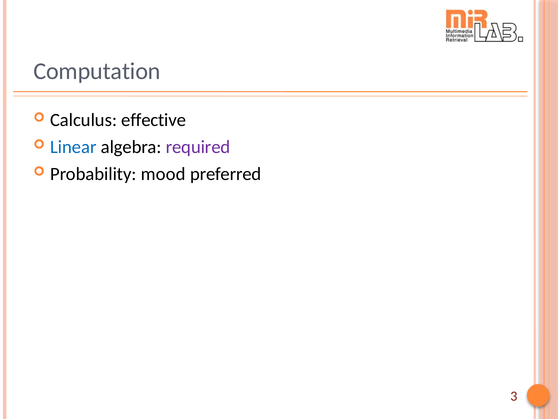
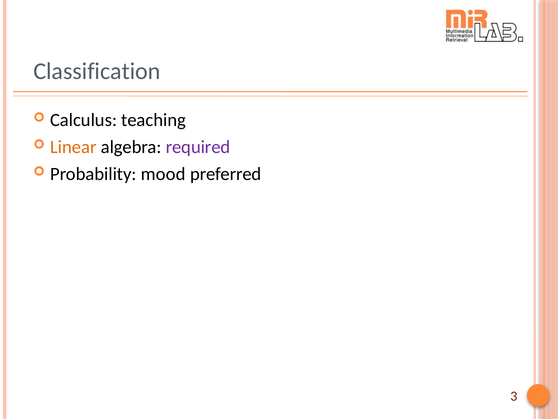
Computation: Computation -> Classification
effective: effective -> teaching
Linear colour: blue -> orange
